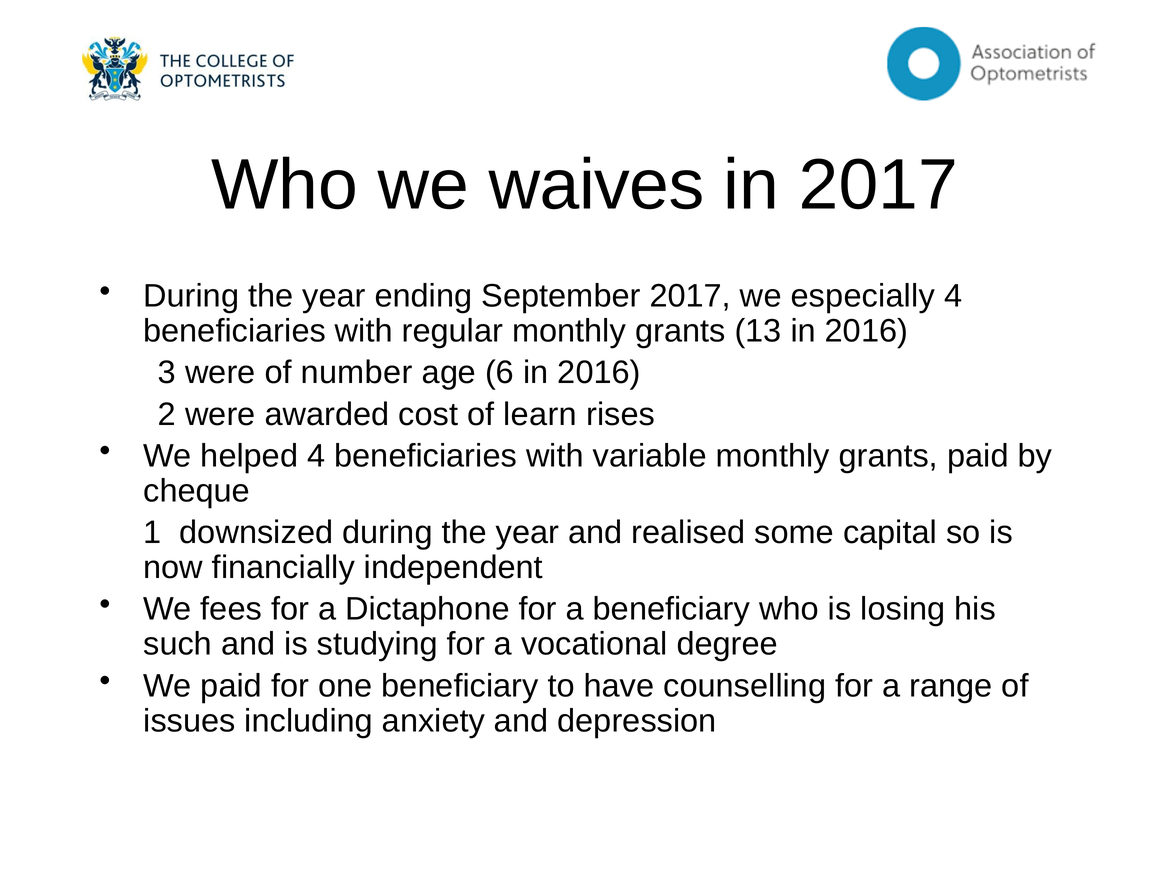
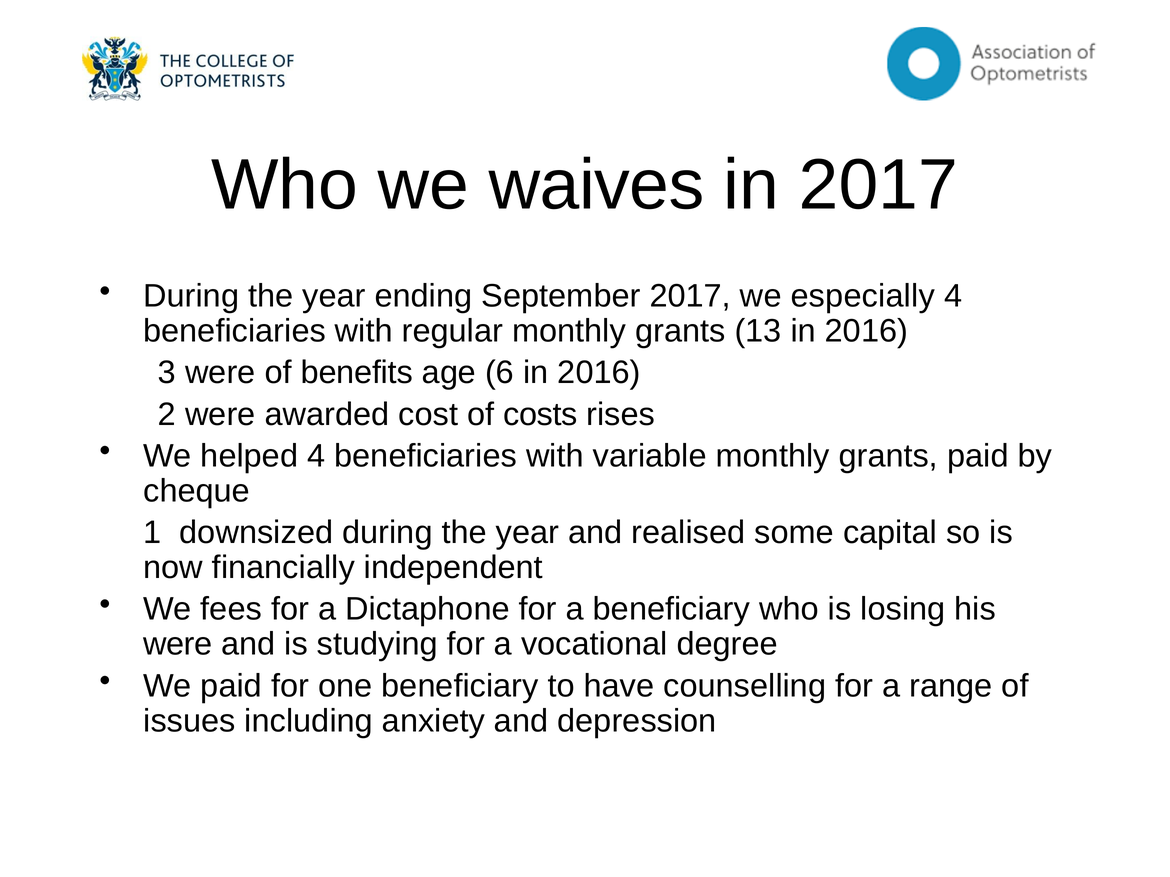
number: number -> benefits
learn: learn -> costs
such at (178, 645): such -> were
